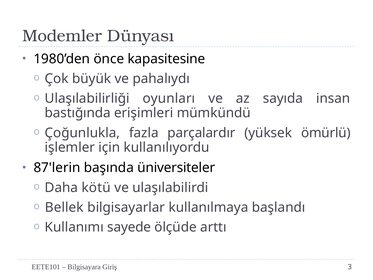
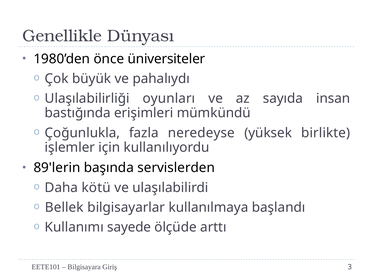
Modemler: Modemler -> Genellikle
kapasitesine: kapasitesine -> üniversiteler
parçalardır: parçalardır -> neredeyse
ömürlü: ömürlü -> birlikte
87'lerin: 87'lerin -> 89'lerin
üniversiteler: üniversiteler -> servislerden
